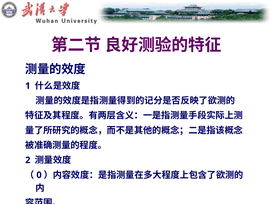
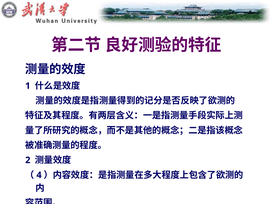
0: 0 -> 4
